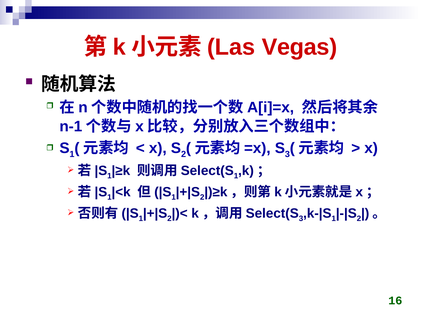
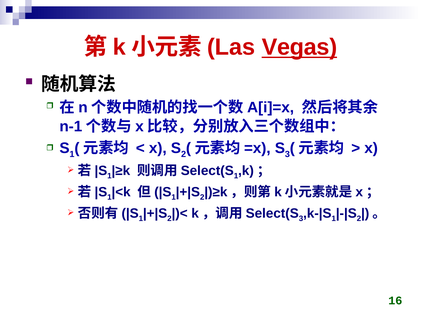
Vegas underline: none -> present
